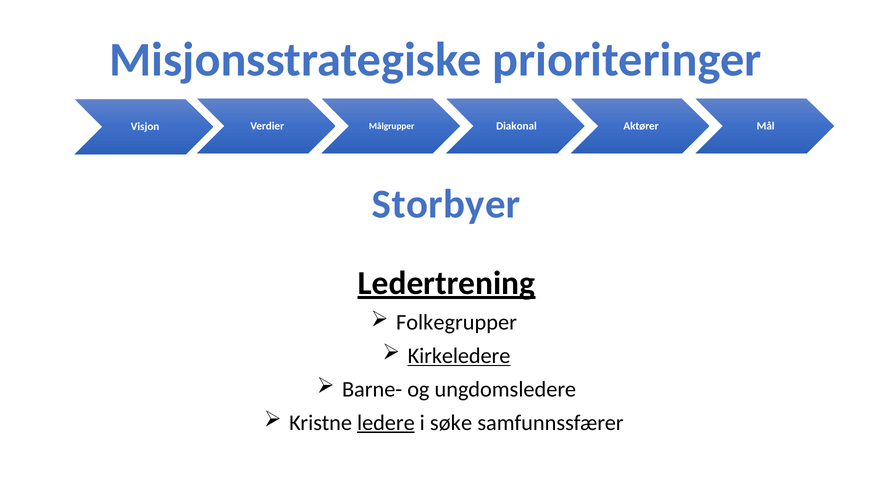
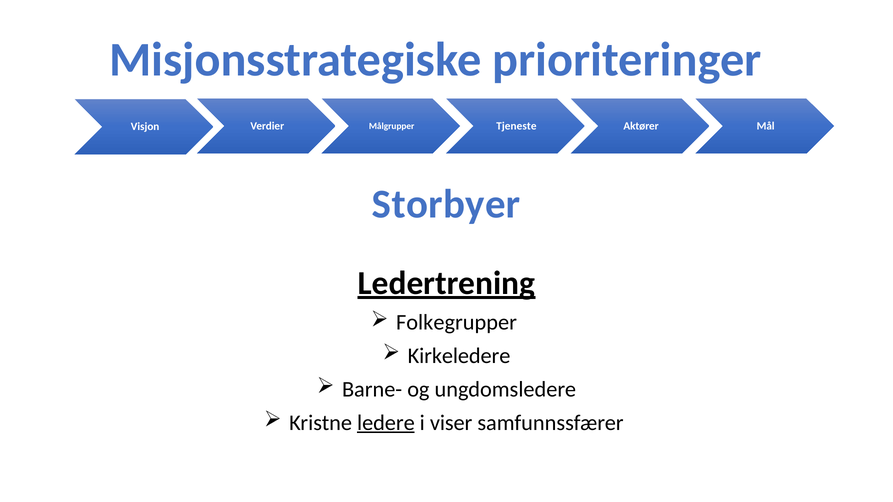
Diakonal: Diakonal -> Tjeneste
Kirkeledere underline: present -> none
søke: søke -> viser
